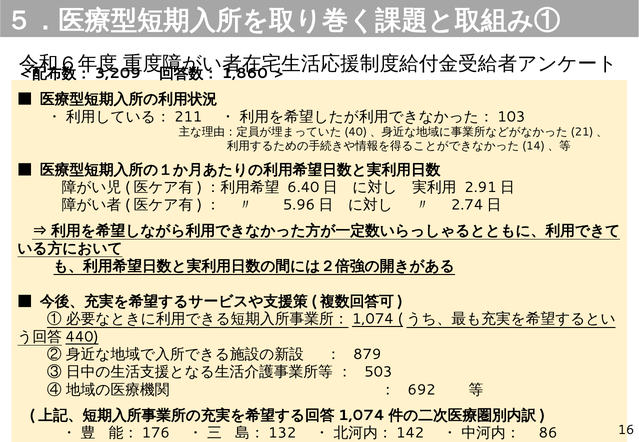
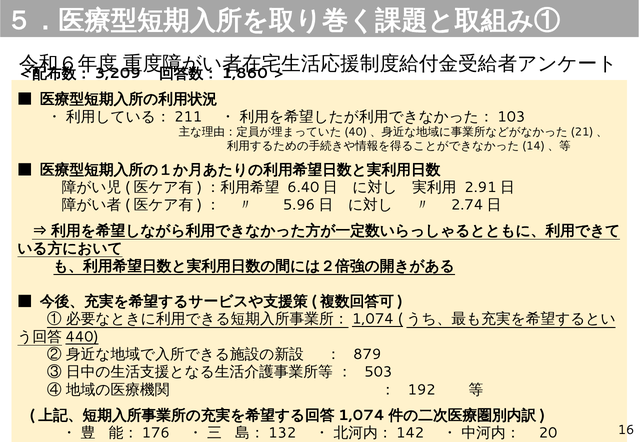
692: 692 -> 192
86: 86 -> 20
